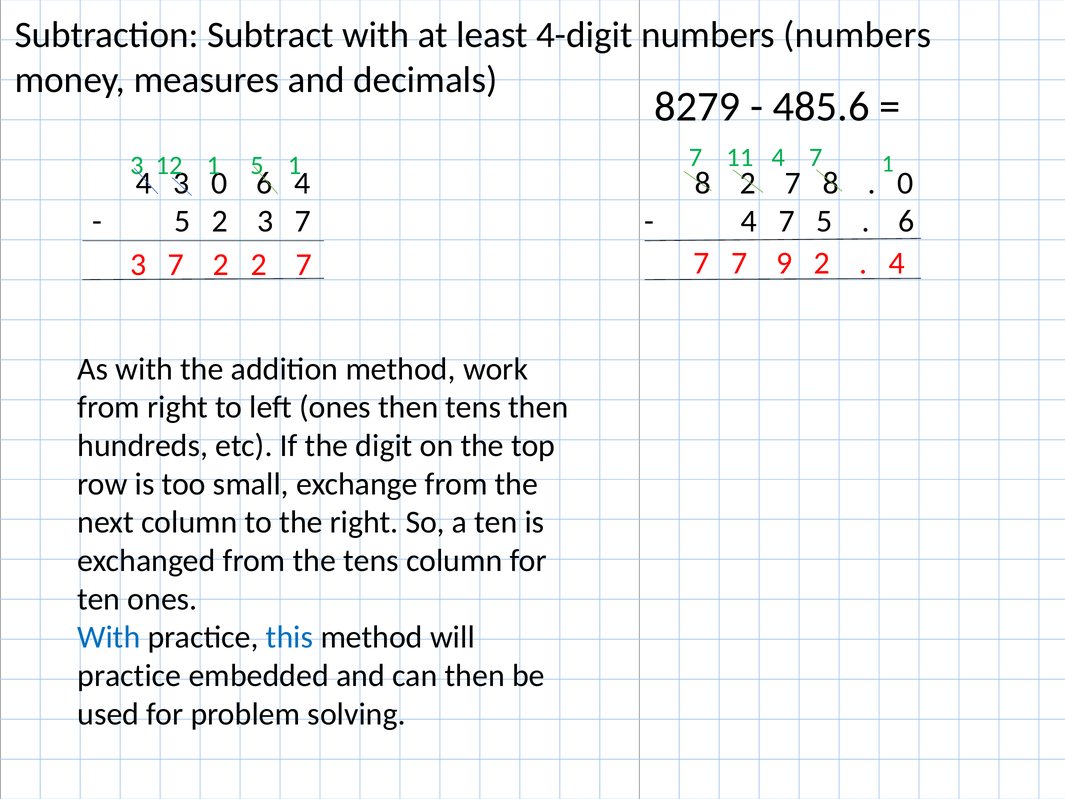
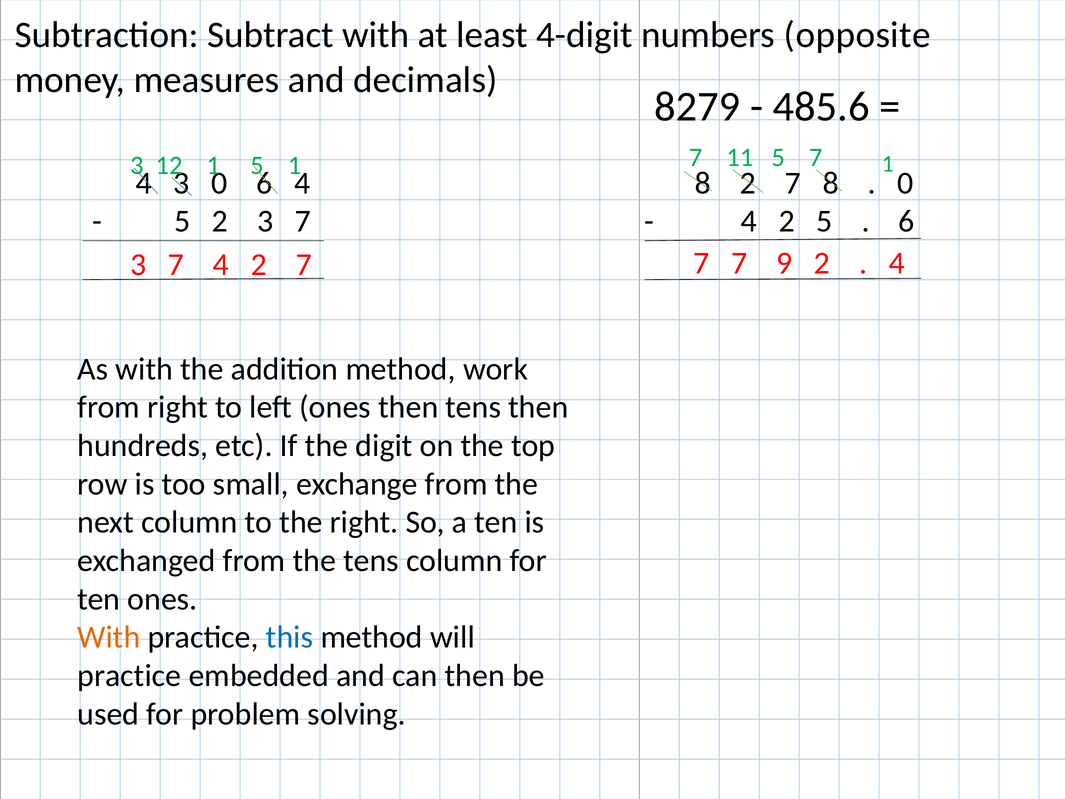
numbers numbers: numbers -> opposite
11 4: 4 -> 5
7 at (787, 221): 7 -> 2
7 2: 2 -> 4
With at (109, 637) colour: blue -> orange
